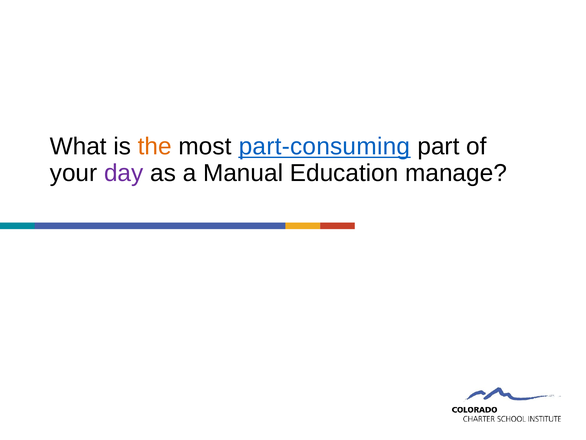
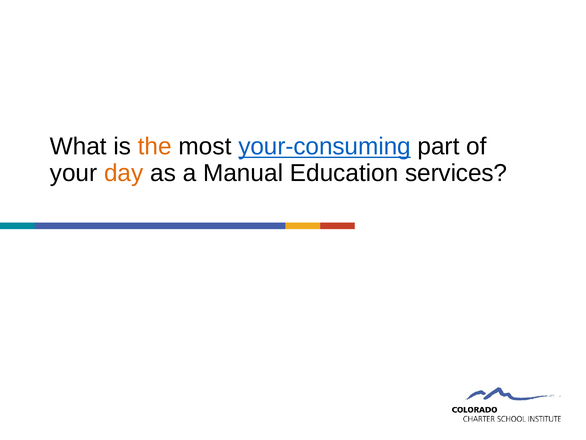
part-consuming: part-consuming -> your-consuming
day colour: purple -> orange
manage: manage -> services
